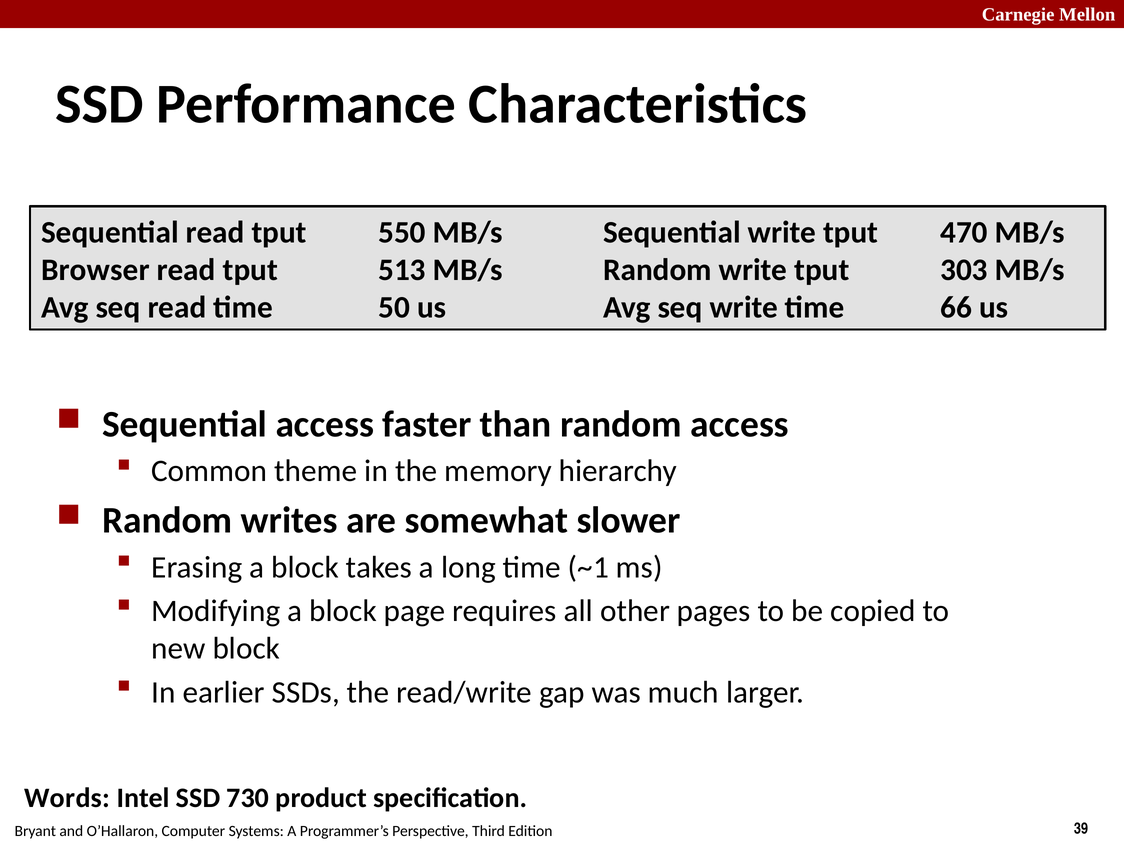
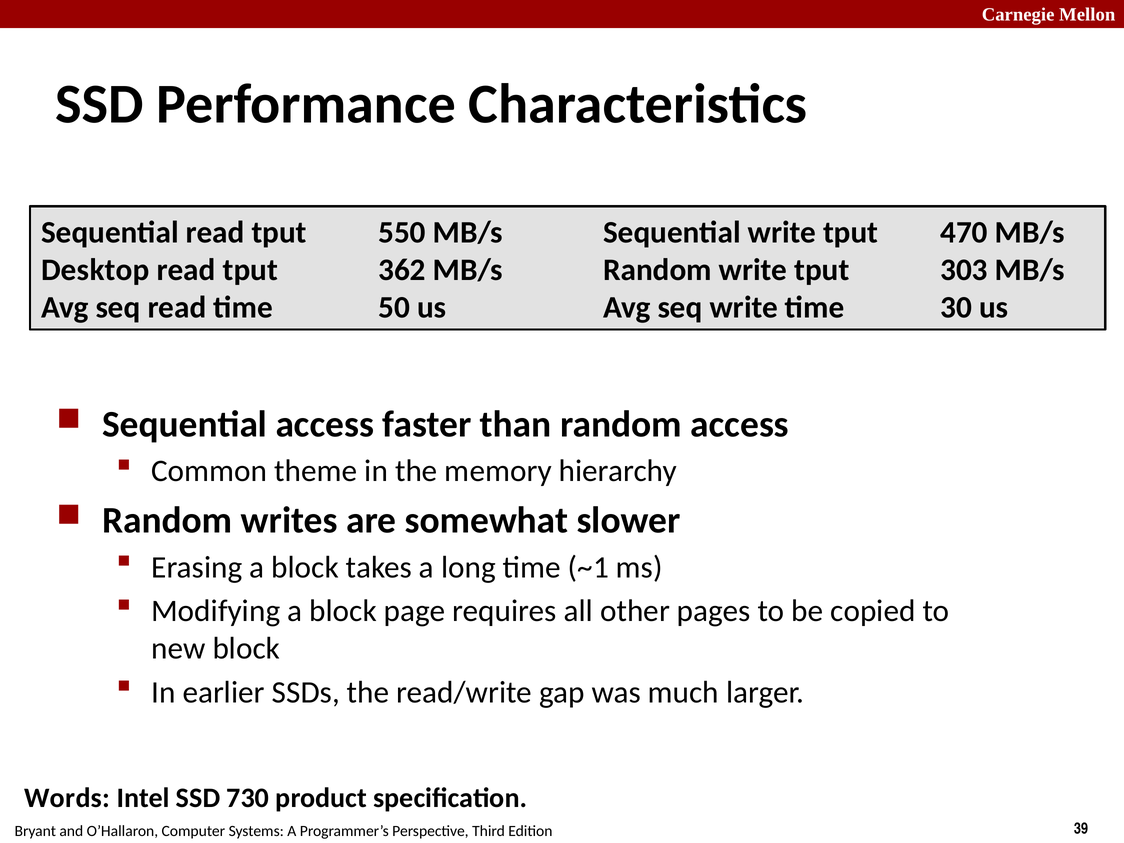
Browser: Browser -> Desktop
513: 513 -> 362
66: 66 -> 30
